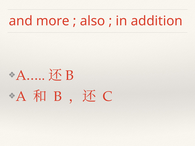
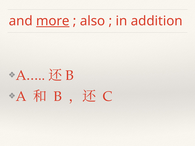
more underline: none -> present
